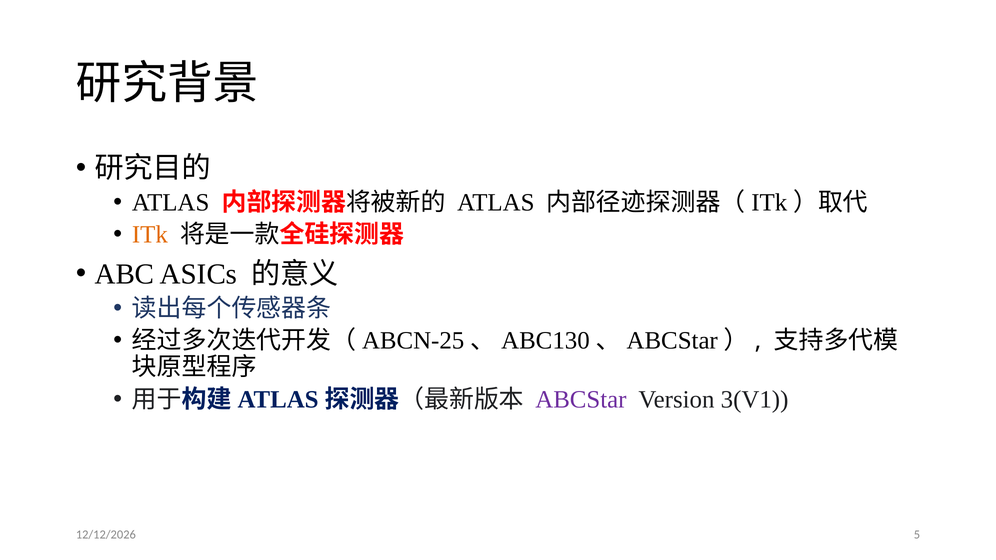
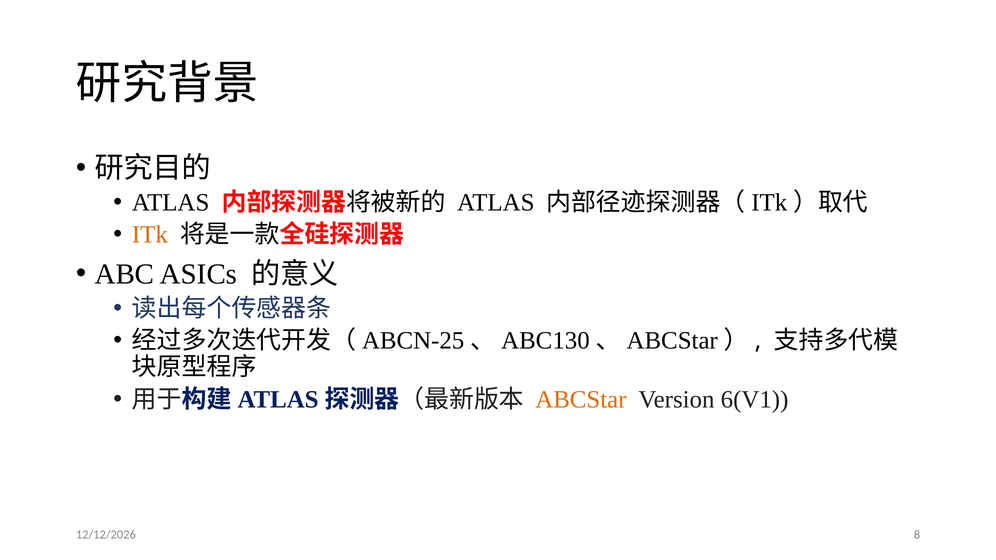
ABCStar colour: purple -> orange
3(V1: 3(V1 -> 6(V1
5: 5 -> 8
